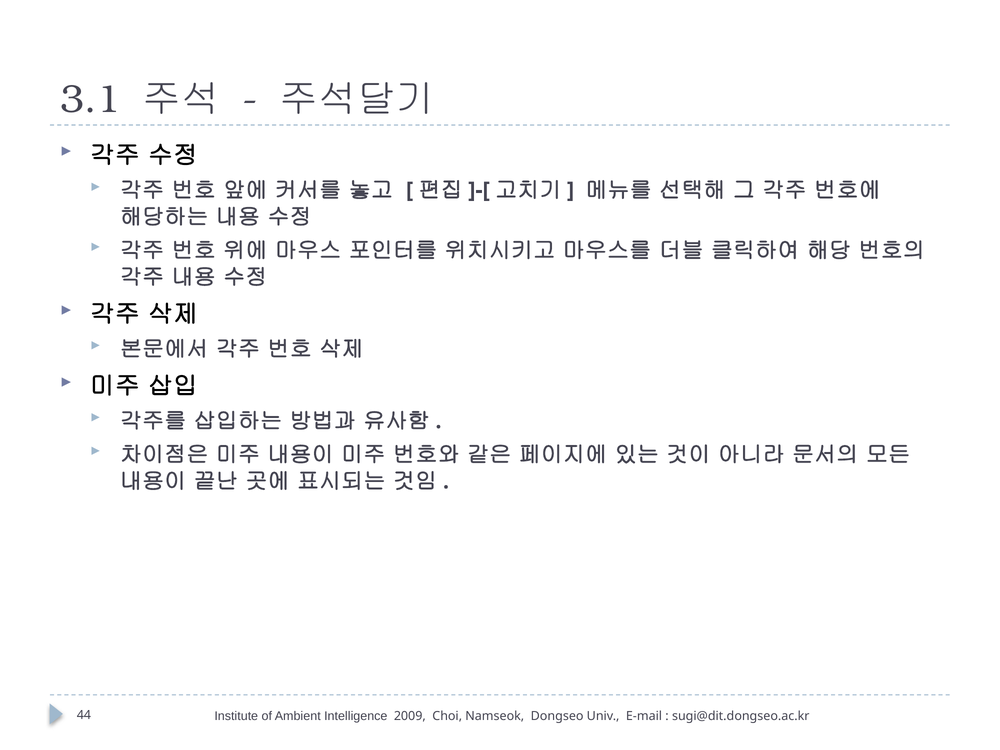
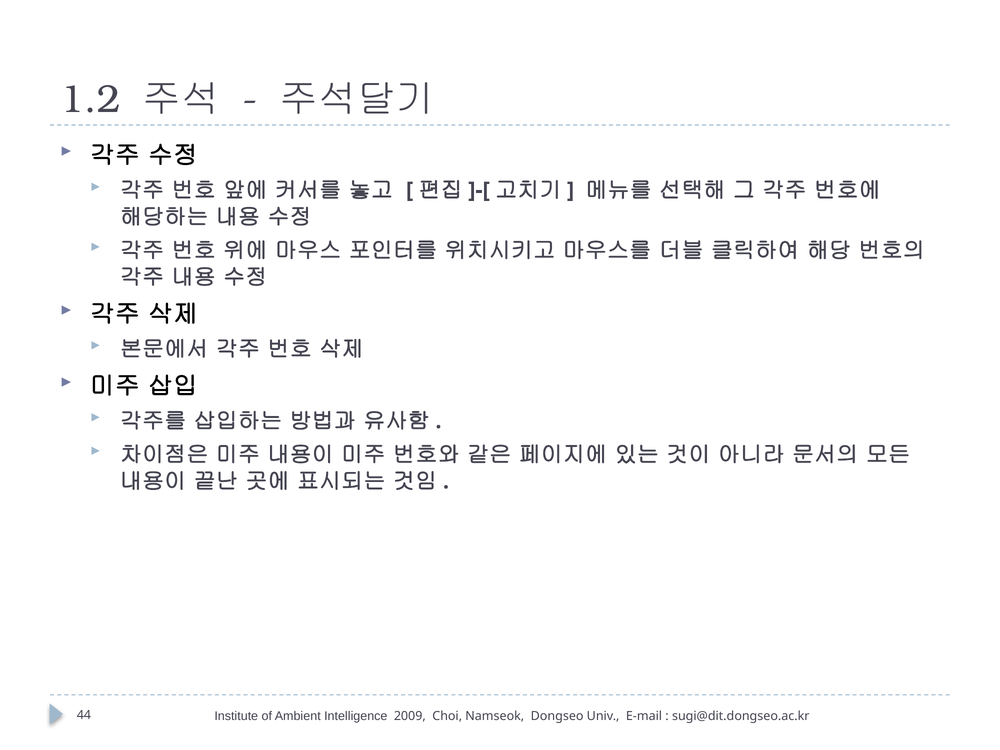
3.1: 3.1 -> 1.2
